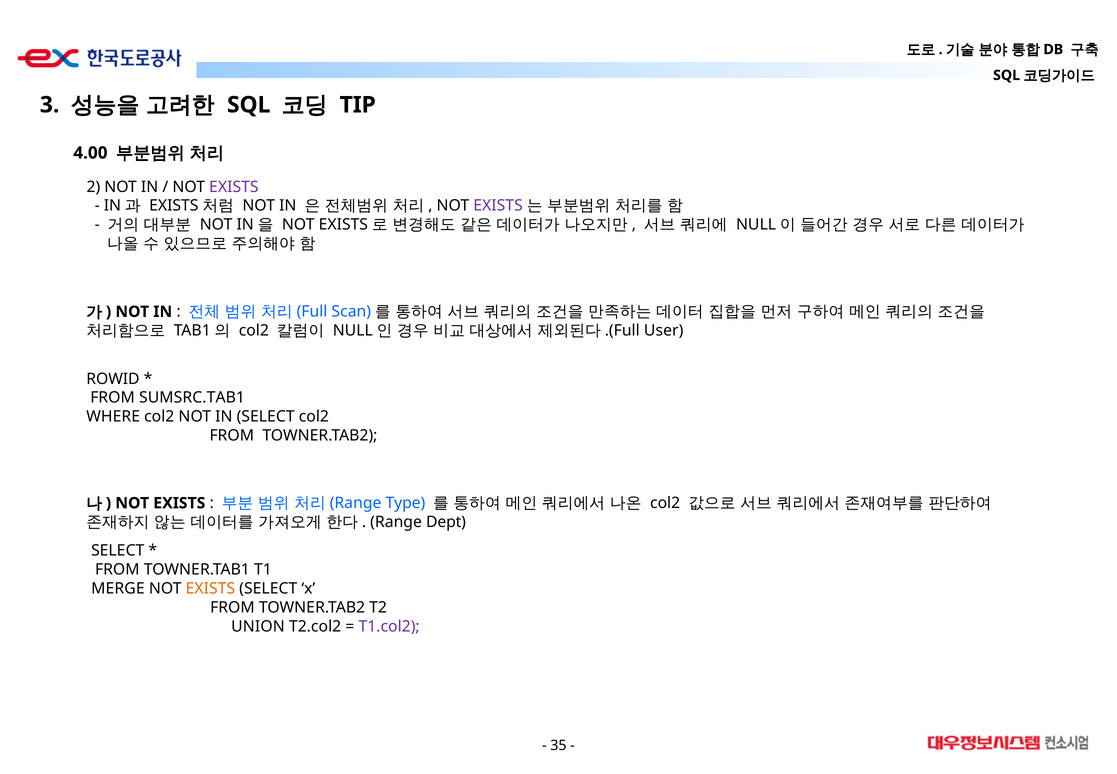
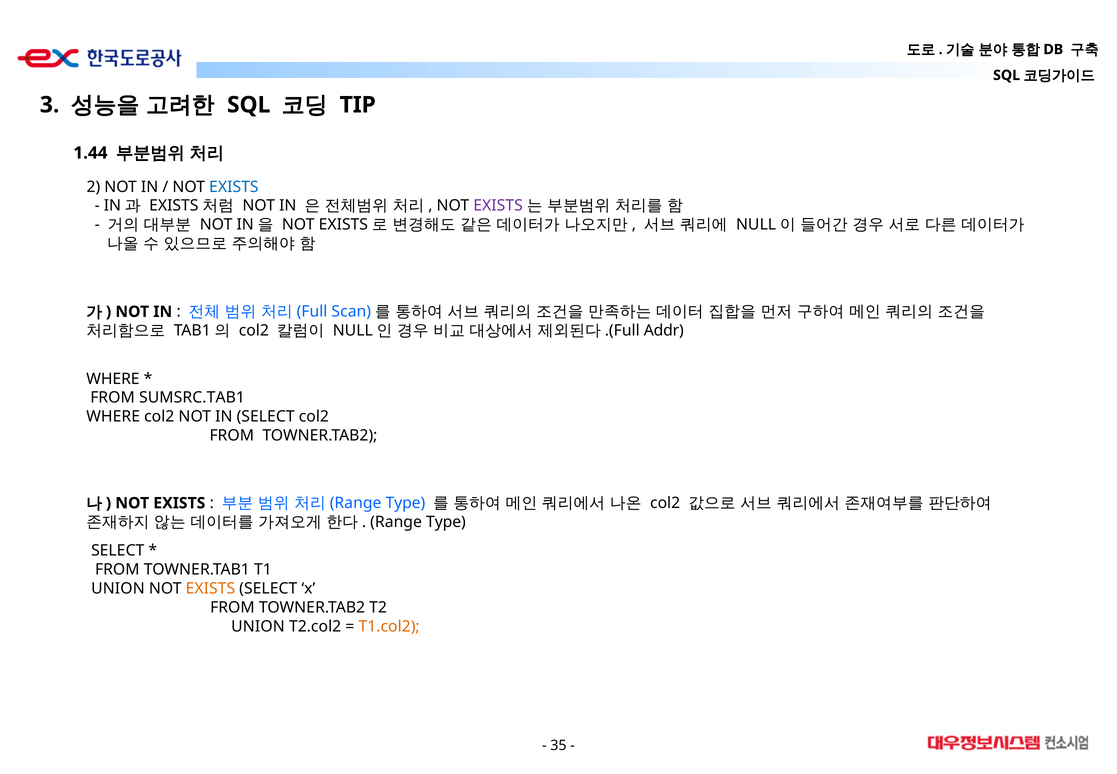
4.00: 4.00 -> 1.44
EXISTS at (234, 187) colour: purple -> blue
User: User -> Addr
ROWID at (113, 378): ROWID -> WHERE
Dept at (446, 522): Dept -> Type
MERGE at (118, 588): MERGE -> UNION
T1.col2 colour: purple -> orange
